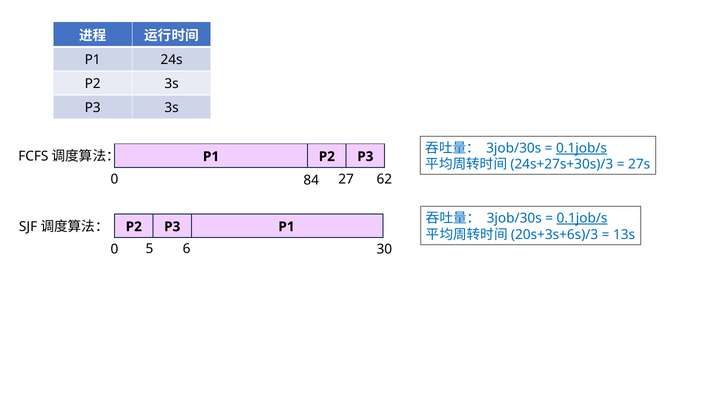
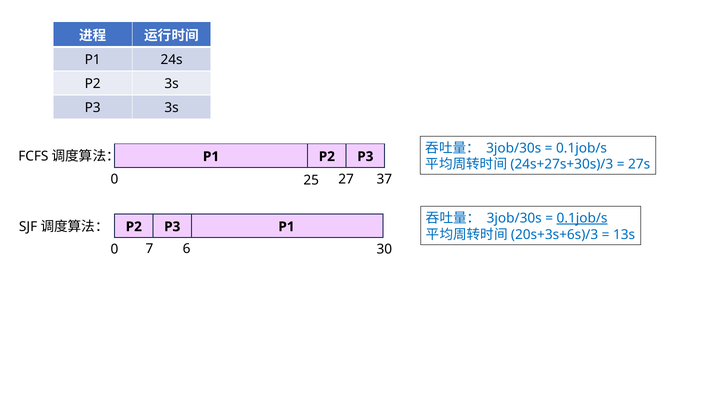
0.1job/s at (582, 148) underline: present -> none
84: 84 -> 25
62: 62 -> 37
5: 5 -> 7
